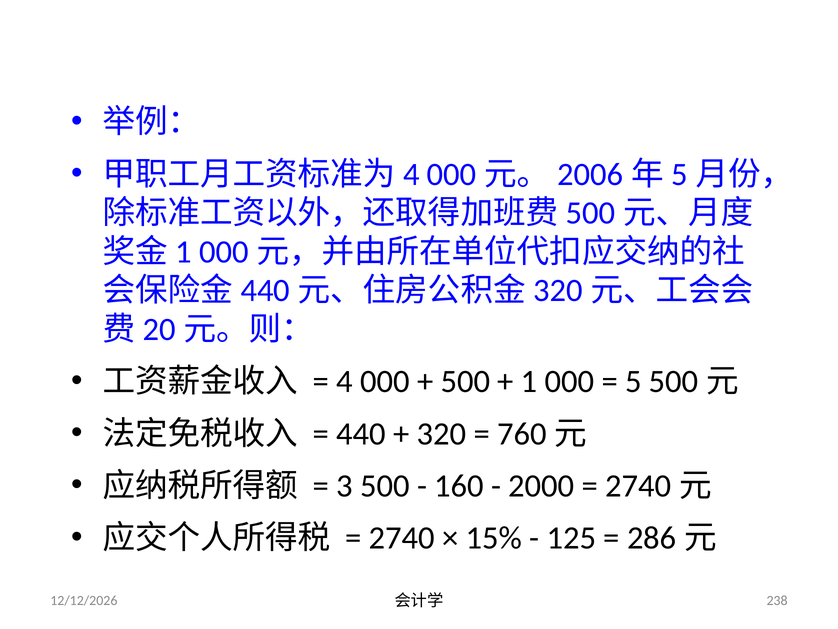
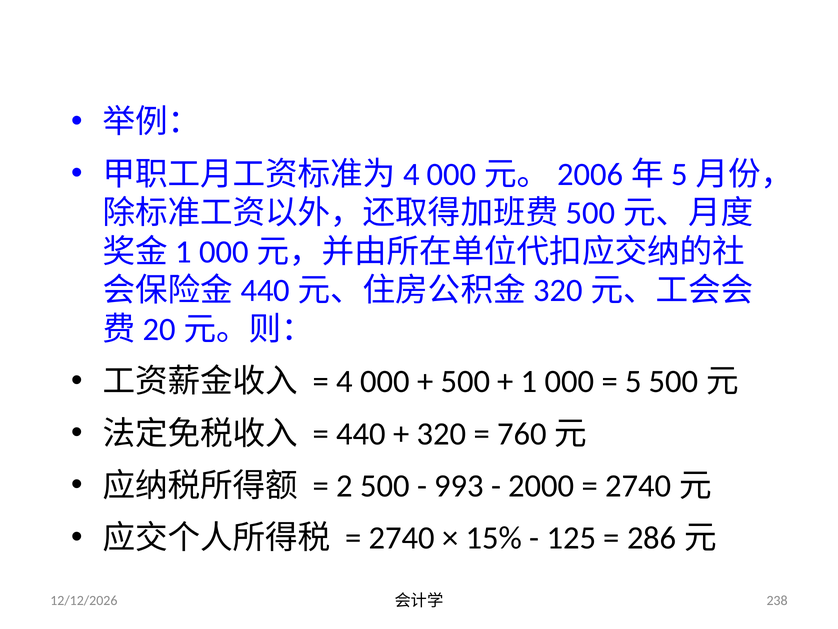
3: 3 -> 2
160: 160 -> 993
